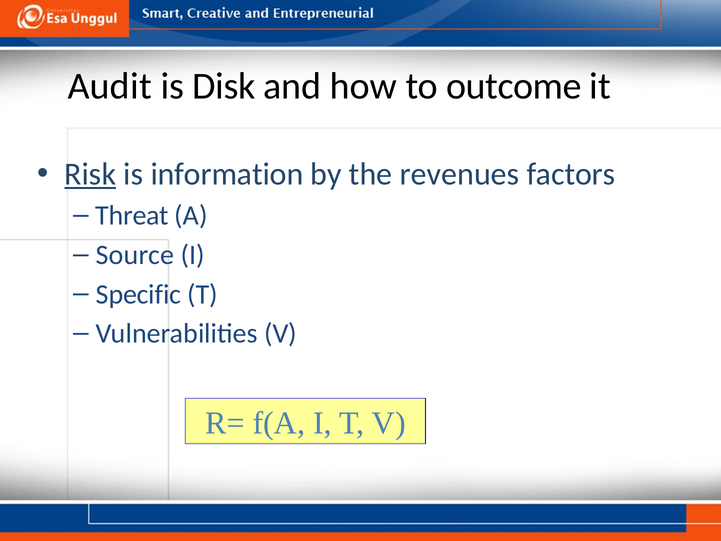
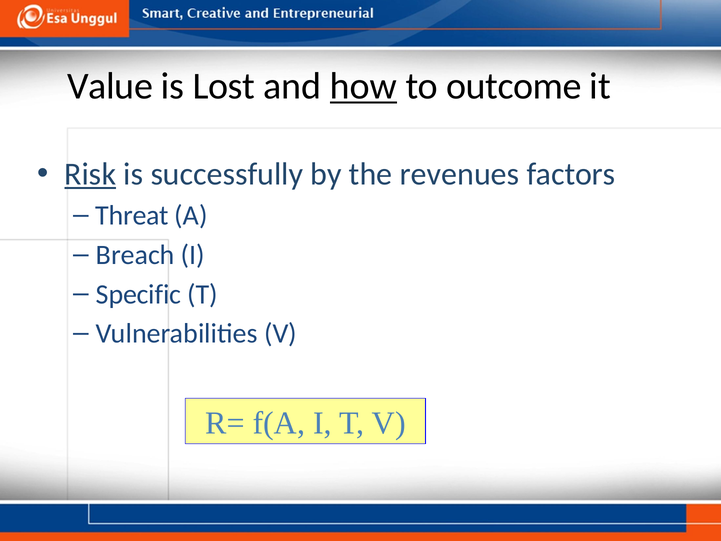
Audit: Audit -> Value
Disk: Disk -> Lost
how underline: none -> present
information: information -> successfully
Source: Source -> Breach
